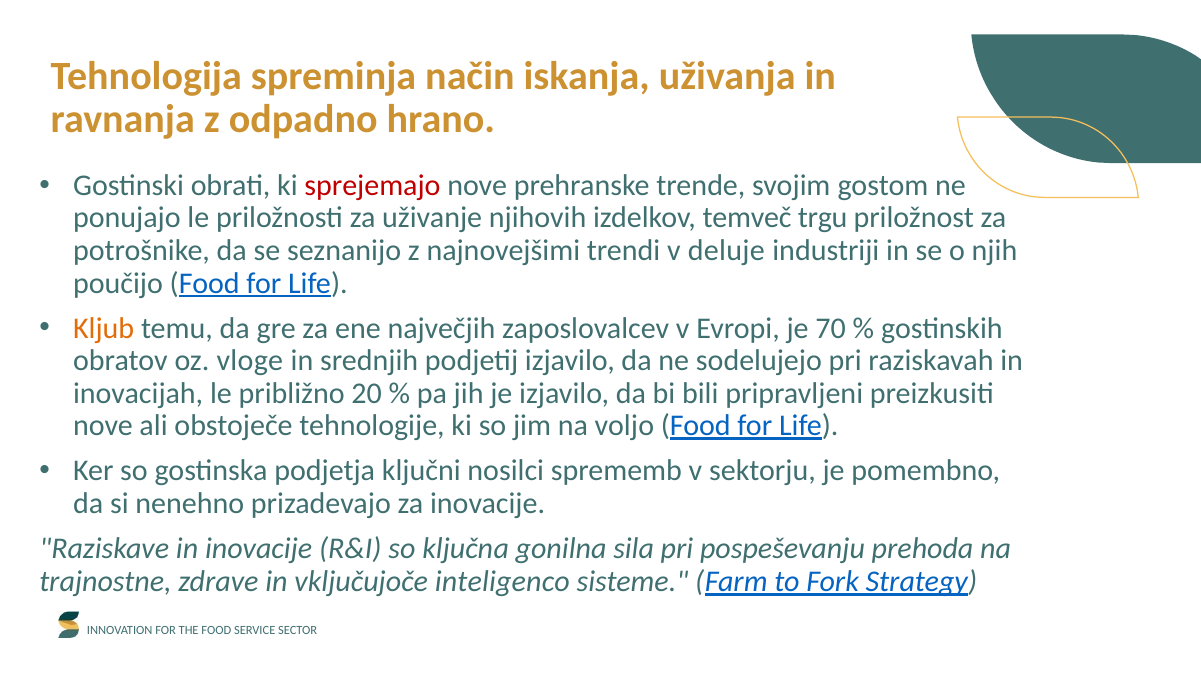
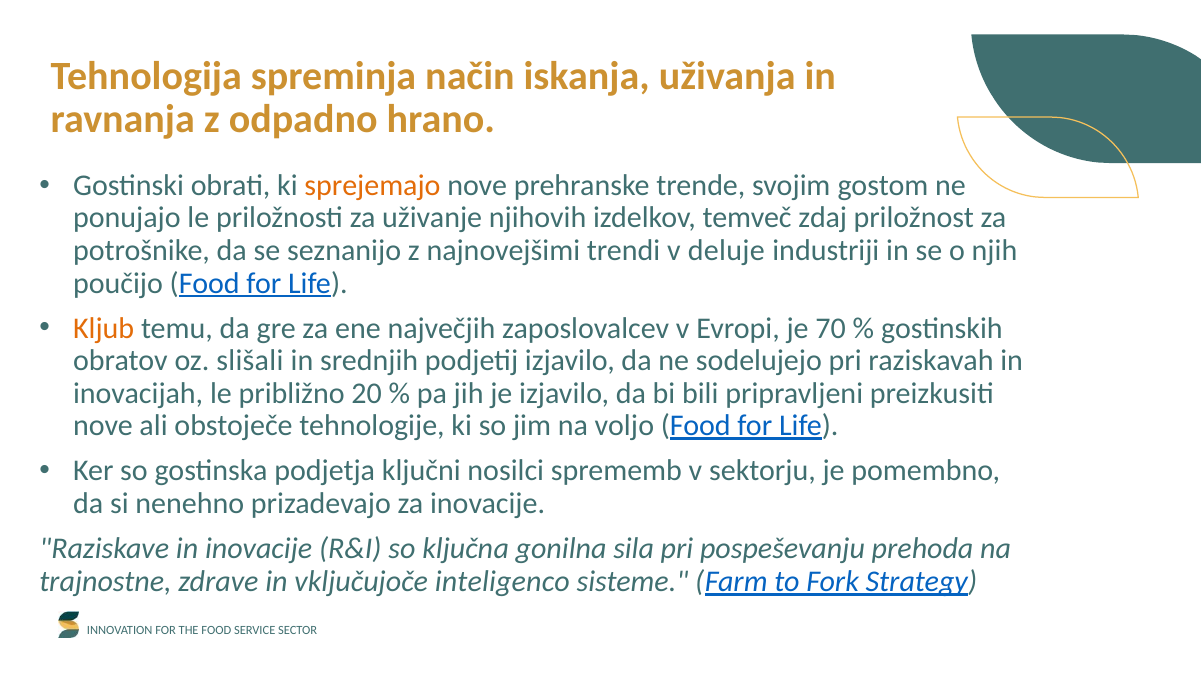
sprejemajo colour: red -> orange
trgu: trgu -> zdaj
vloge: vloge -> slišali
